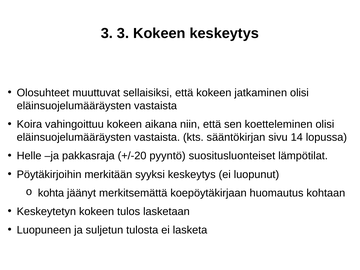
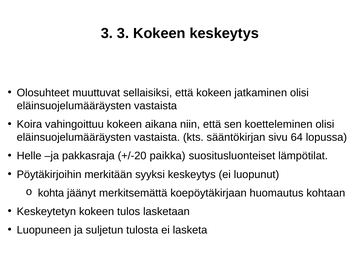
14: 14 -> 64
pyyntö: pyyntö -> paikka
